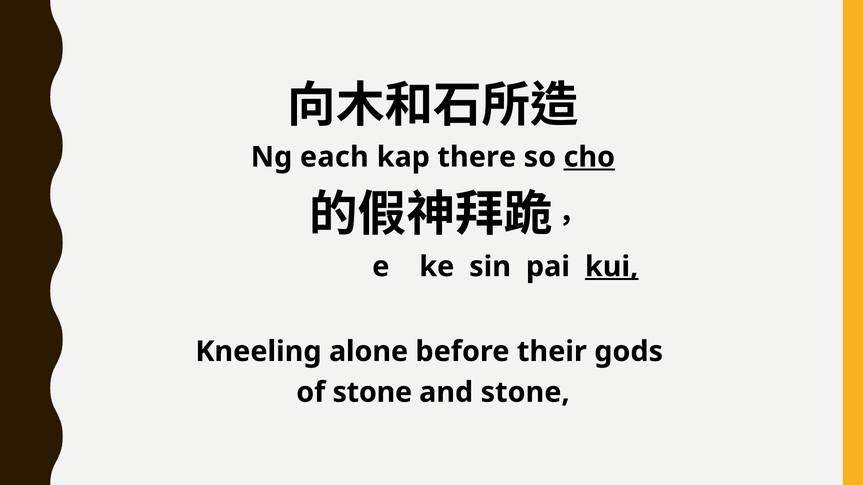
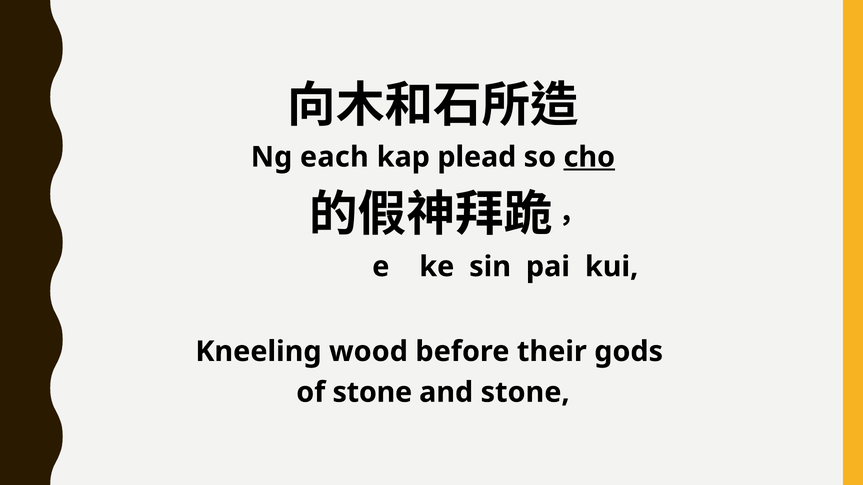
there: there -> plead
kui underline: present -> none
alone: alone -> wood
